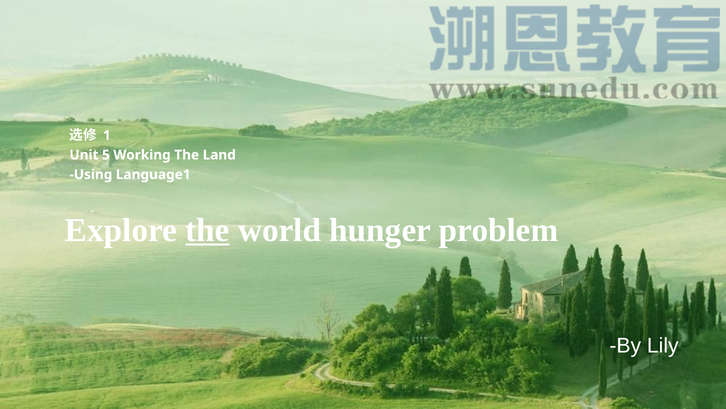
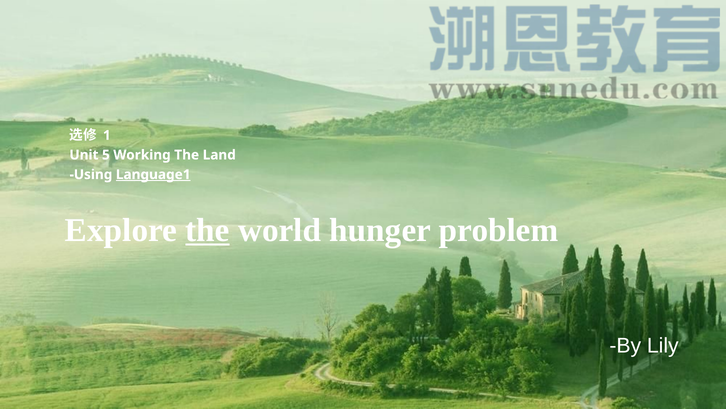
Language1 underline: none -> present
